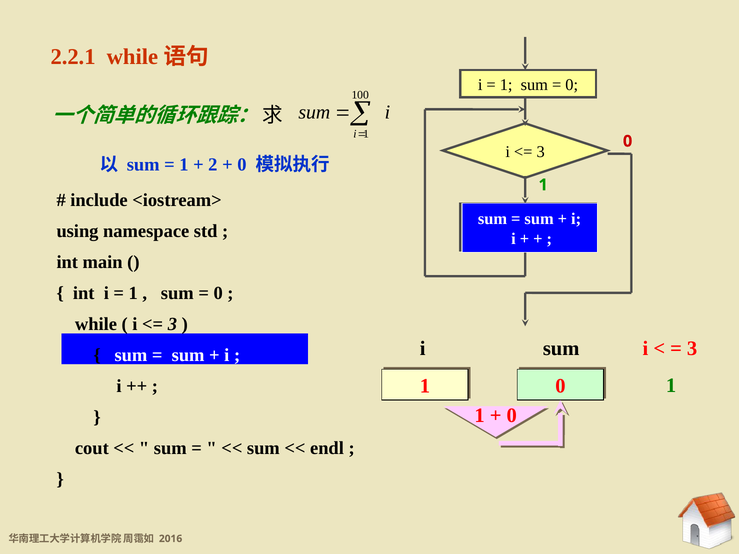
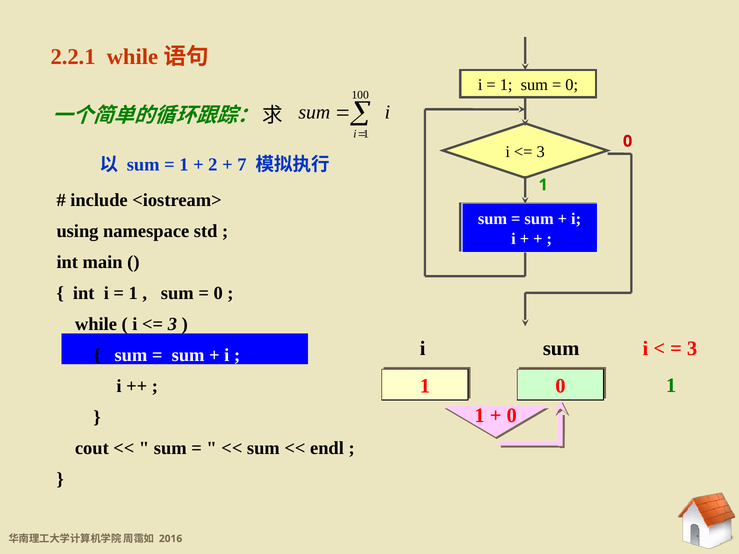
0 at (242, 165): 0 -> 7
